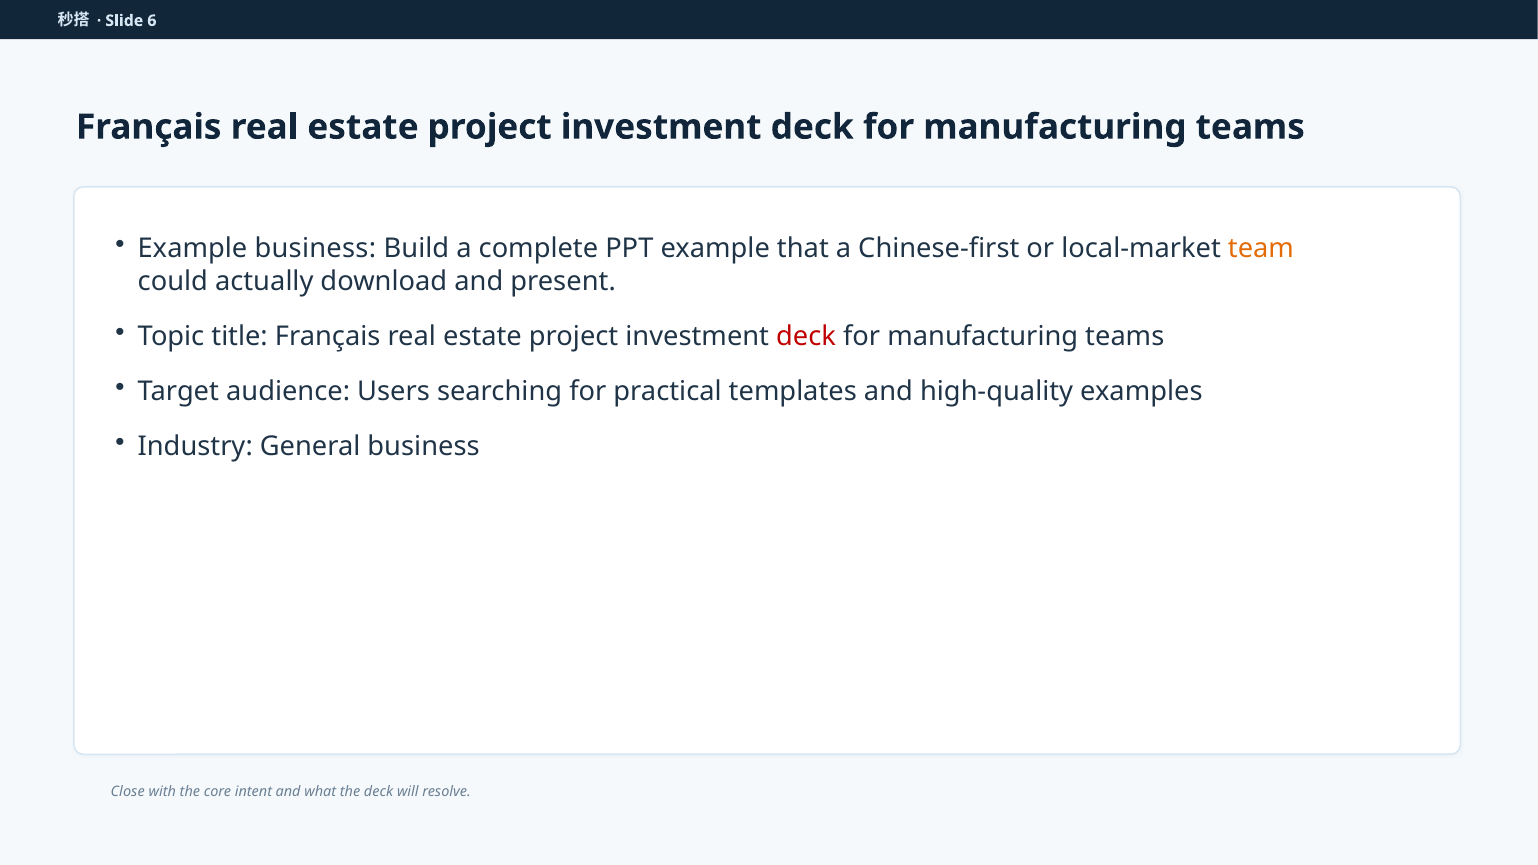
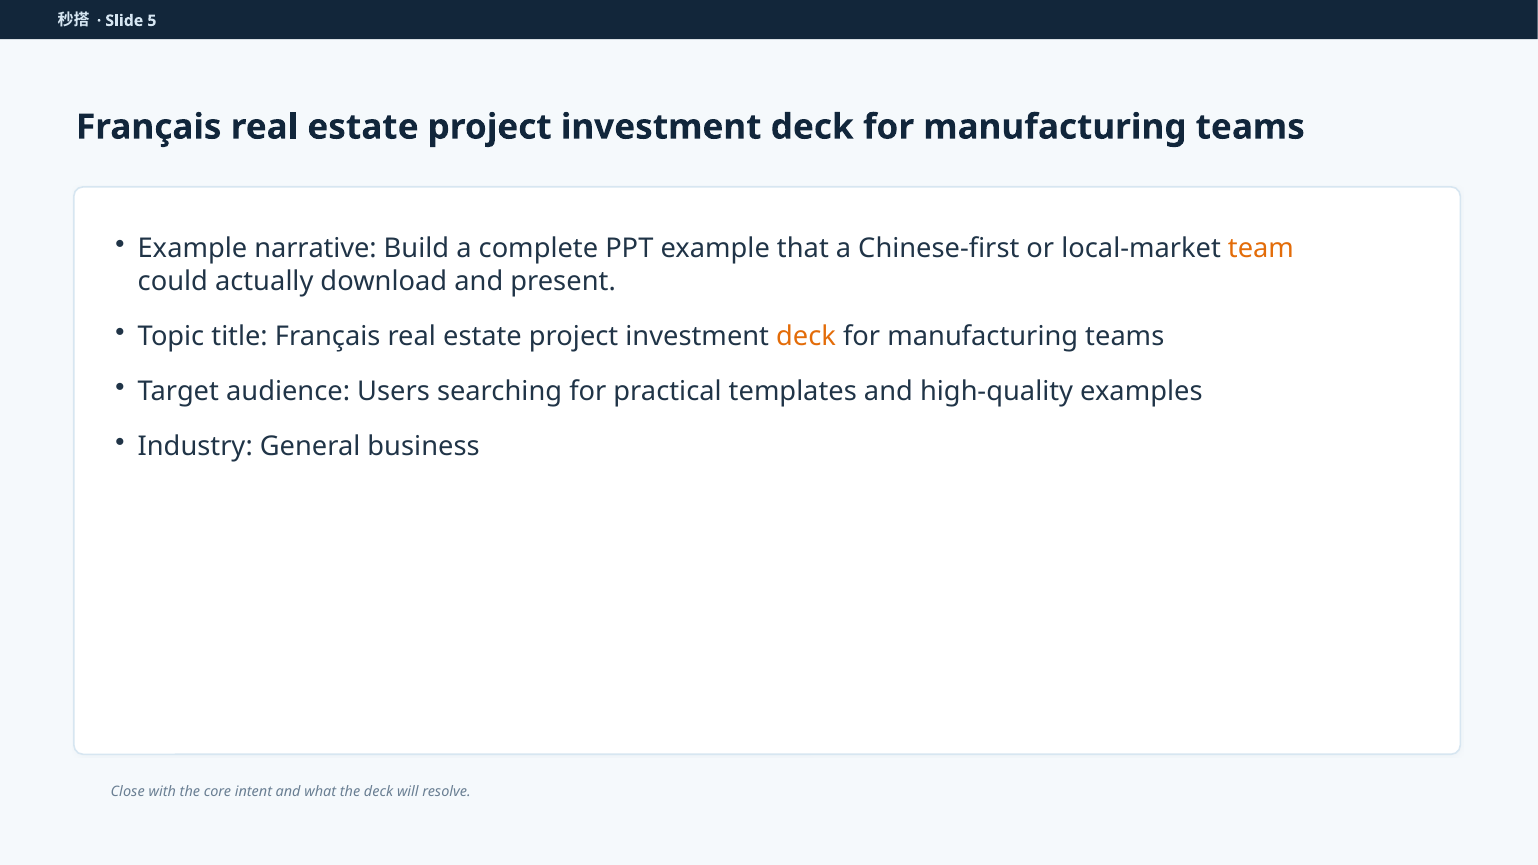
6: 6 -> 5
Example business: business -> narrative
deck at (806, 337) colour: red -> orange
